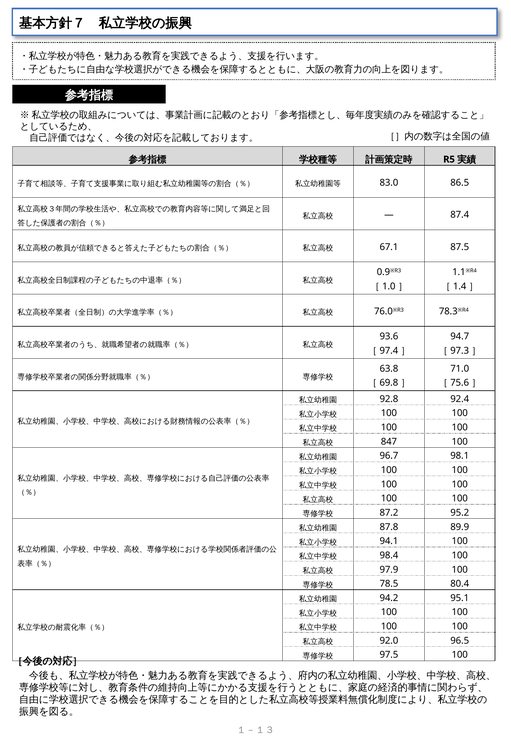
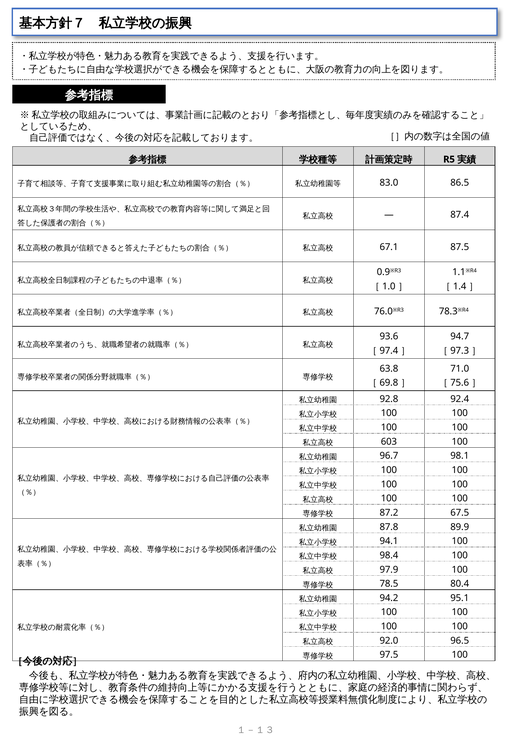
847: 847 -> 603
95.2: 95.2 -> 67.5
